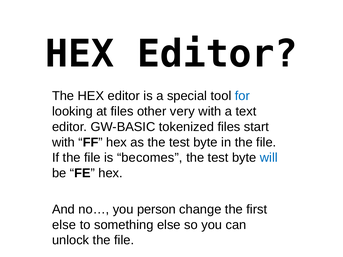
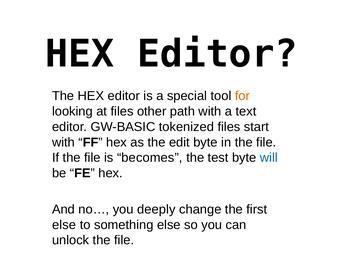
for colour: blue -> orange
very: very -> path
as the test: test -> edit
person: person -> deeply
